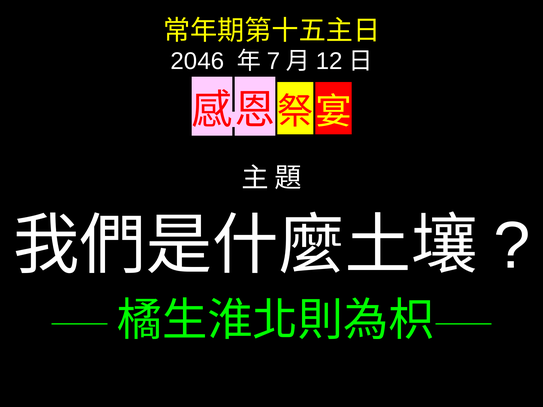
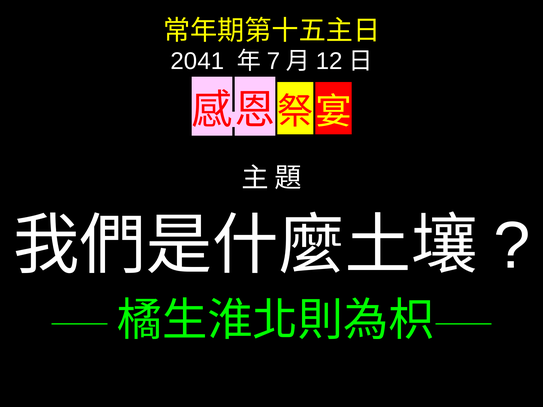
2046: 2046 -> 2041
